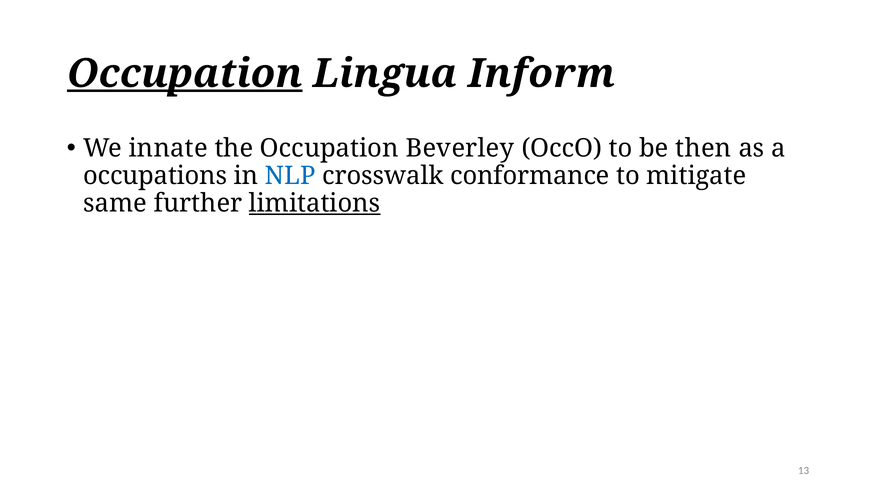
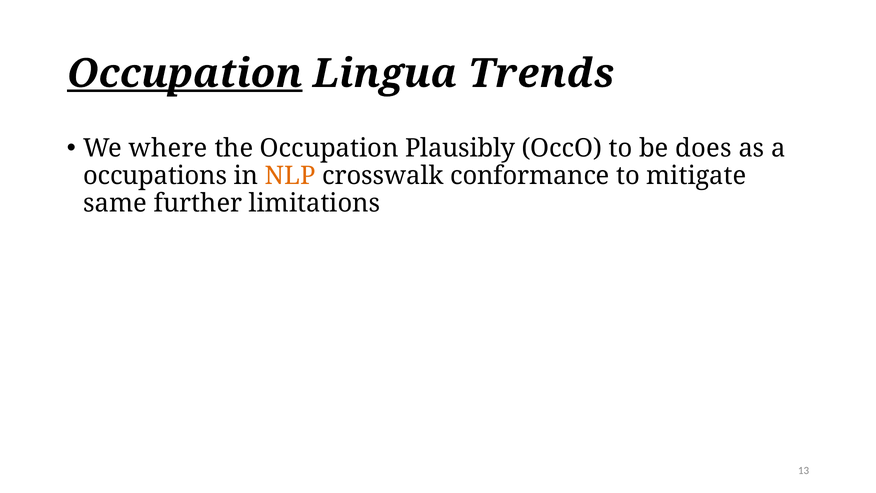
Inform: Inform -> Trends
innate: innate -> where
Beverley: Beverley -> Plausibly
then: then -> does
NLP colour: blue -> orange
limitations underline: present -> none
